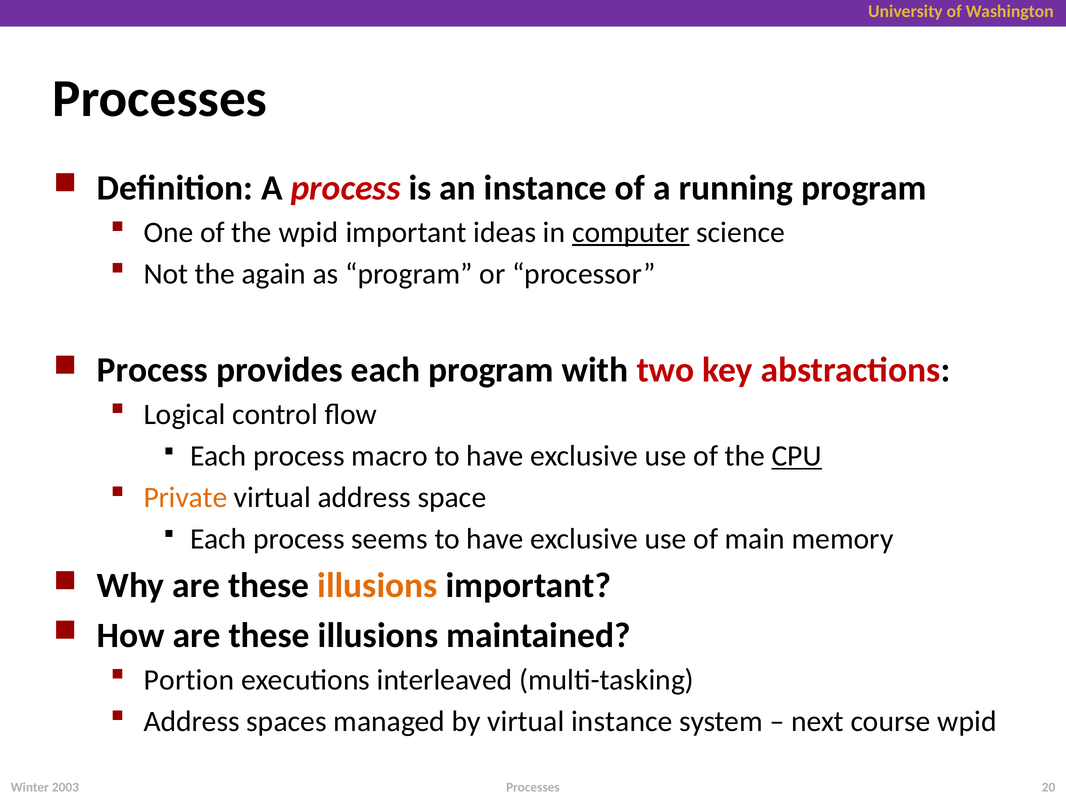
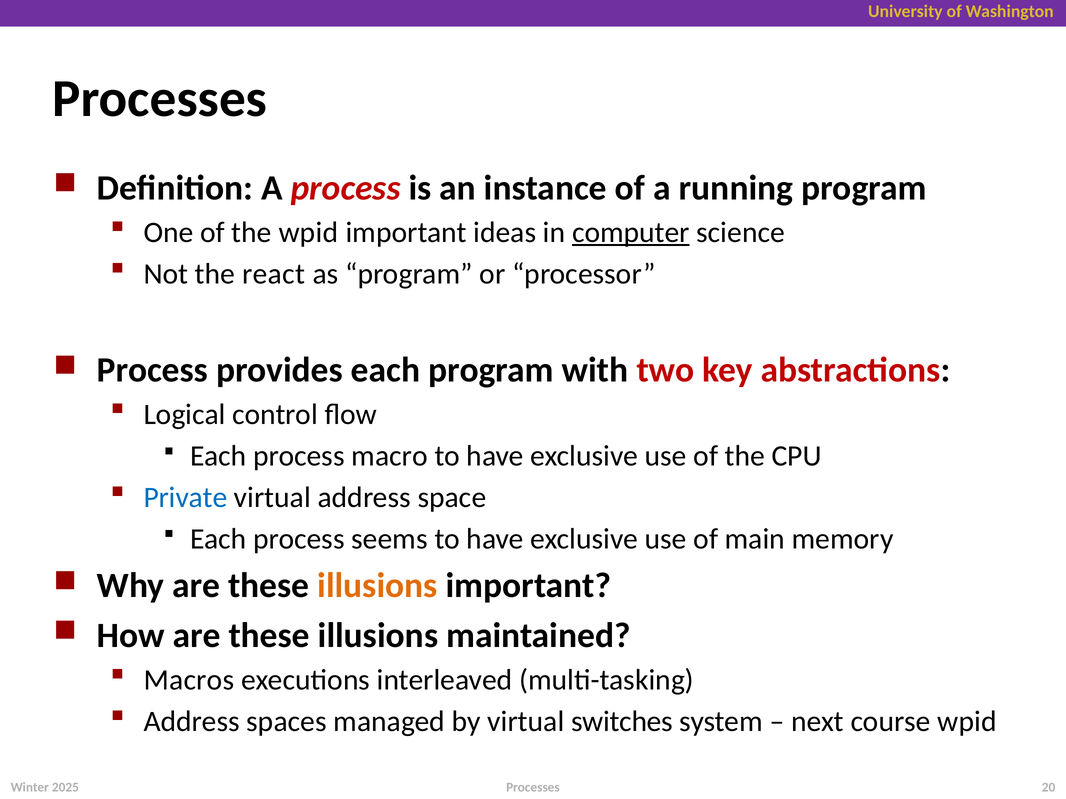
again: again -> react
CPU underline: present -> none
Private colour: orange -> blue
Portion: Portion -> Macros
virtual instance: instance -> switches
2003: 2003 -> 2025
